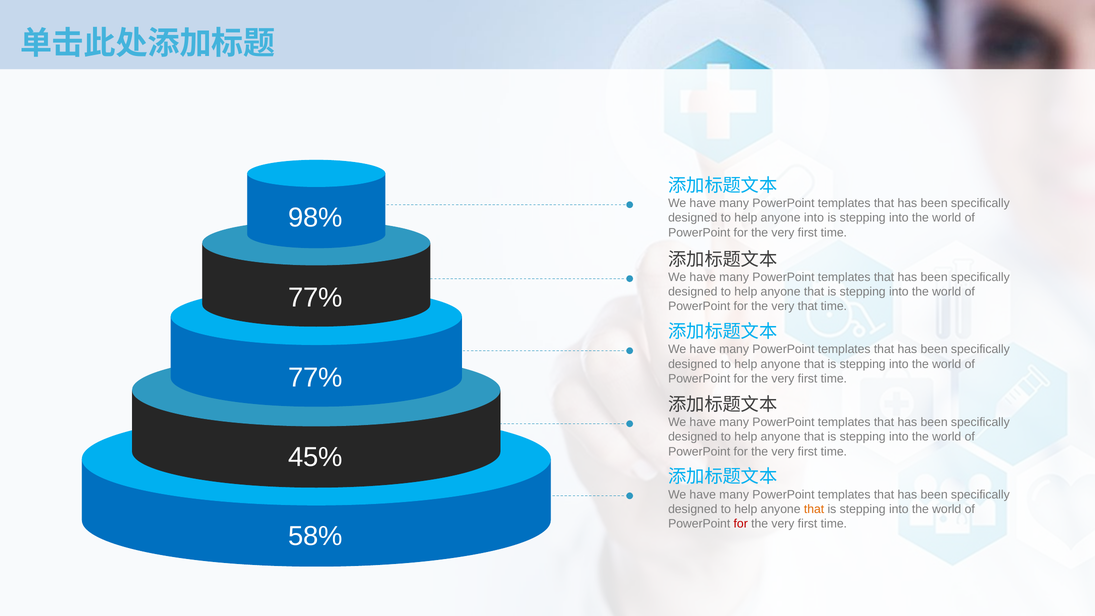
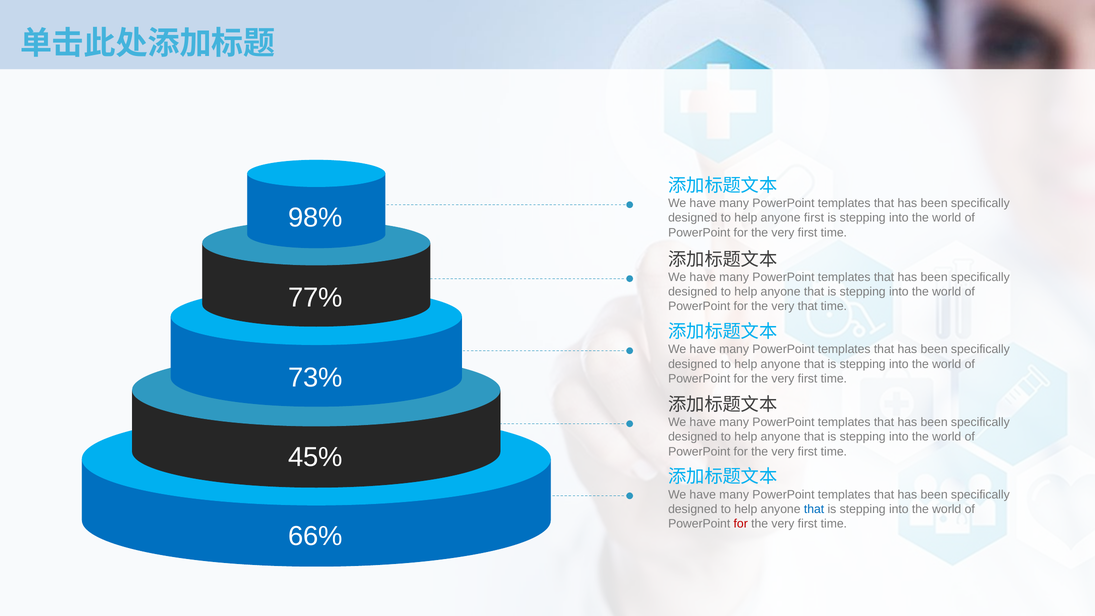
anyone into: into -> first
77% at (315, 378): 77% -> 73%
that at (814, 509) colour: orange -> blue
58%: 58% -> 66%
